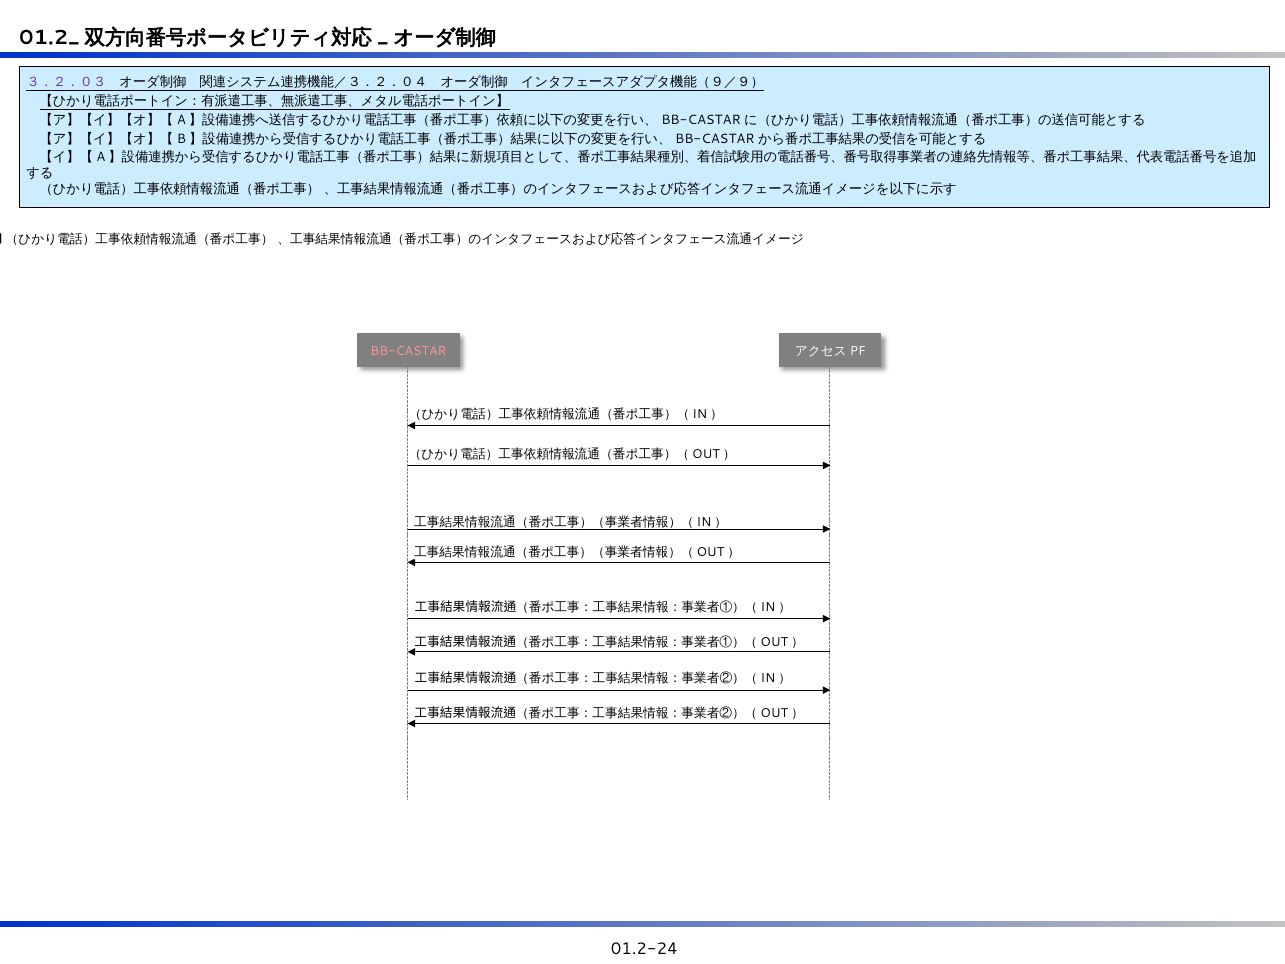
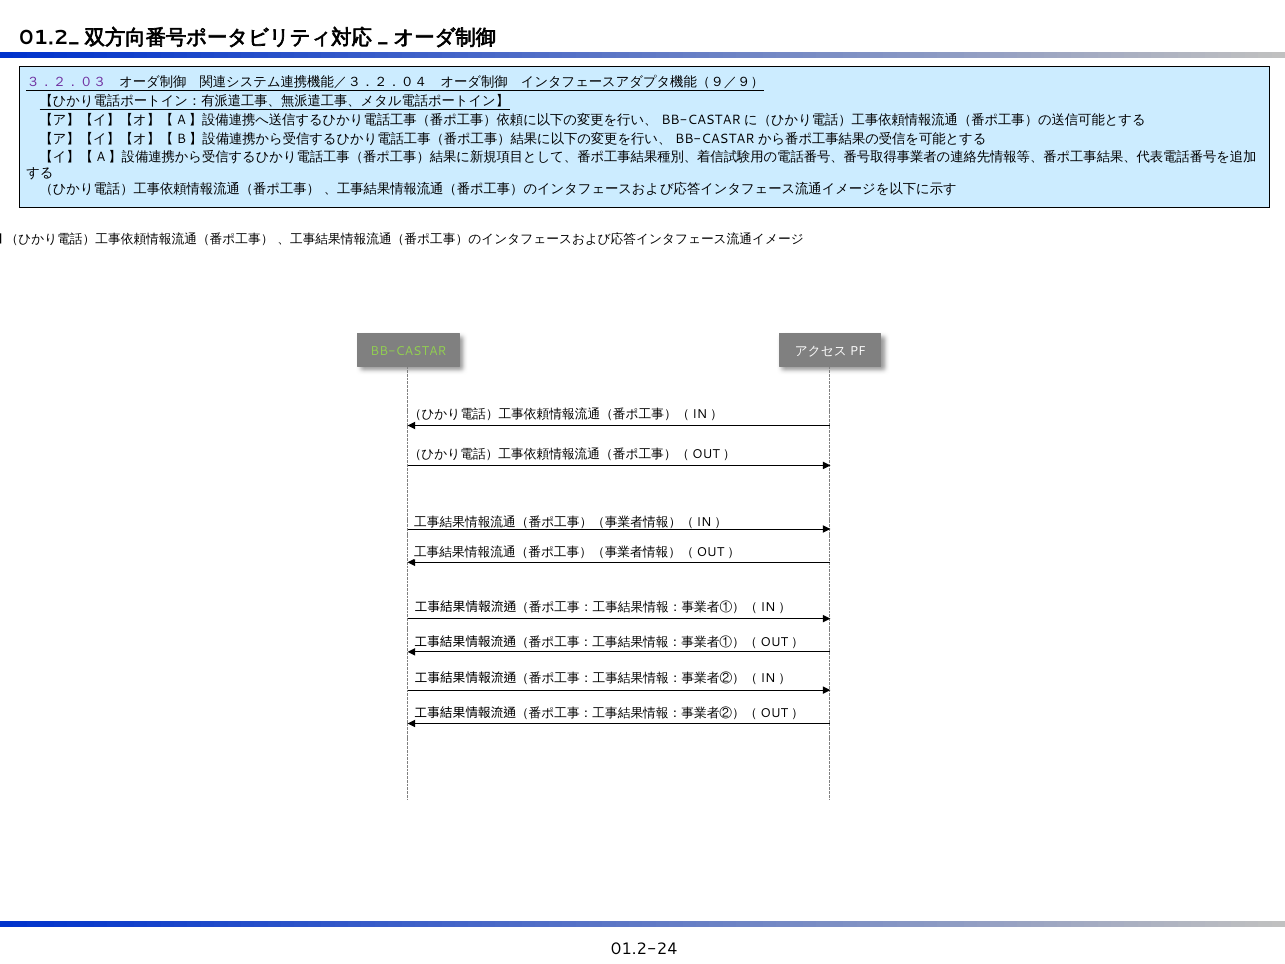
BB-CASTAR colour: pink -> light green
